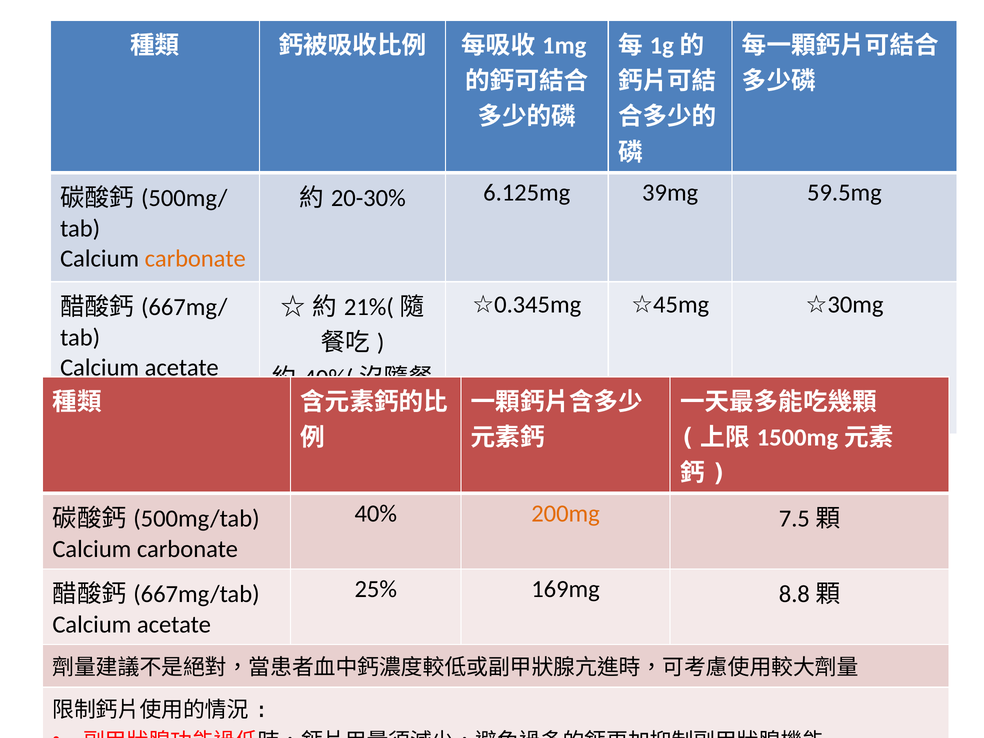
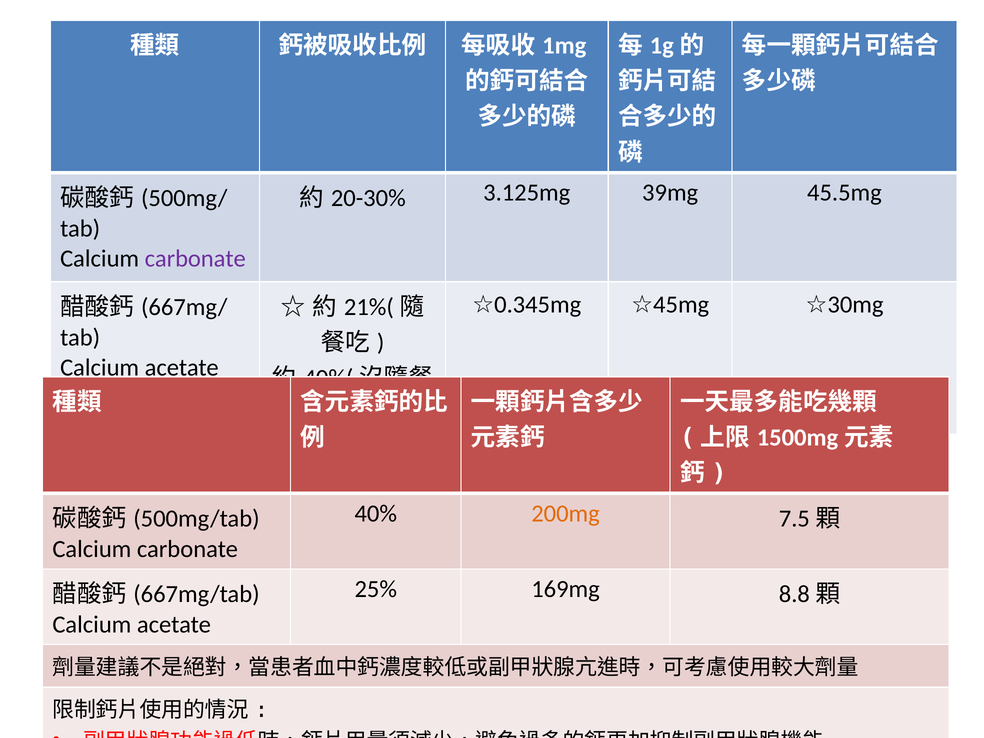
6.125mg: 6.125mg -> 3.125mg
59.5mg: 59.5mg -> 45.5mg
carbonate at (195, 258) colour: orange -> purple
